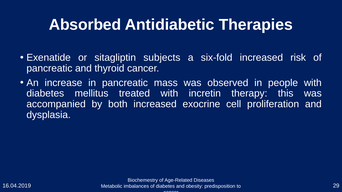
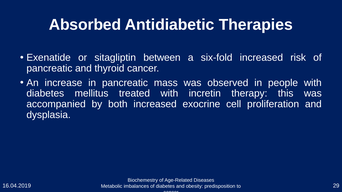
subjects: subjects -> between
